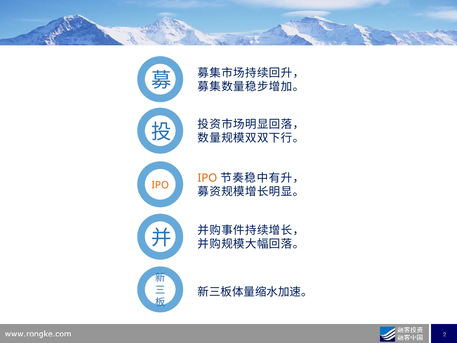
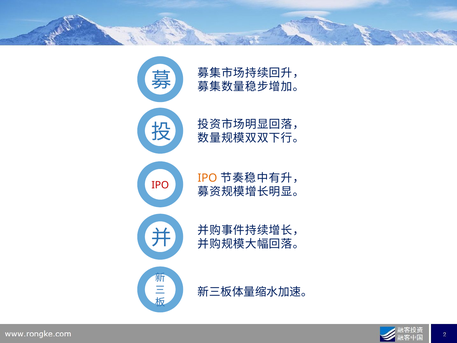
IPO at (160, 185) colour: orange -> red
